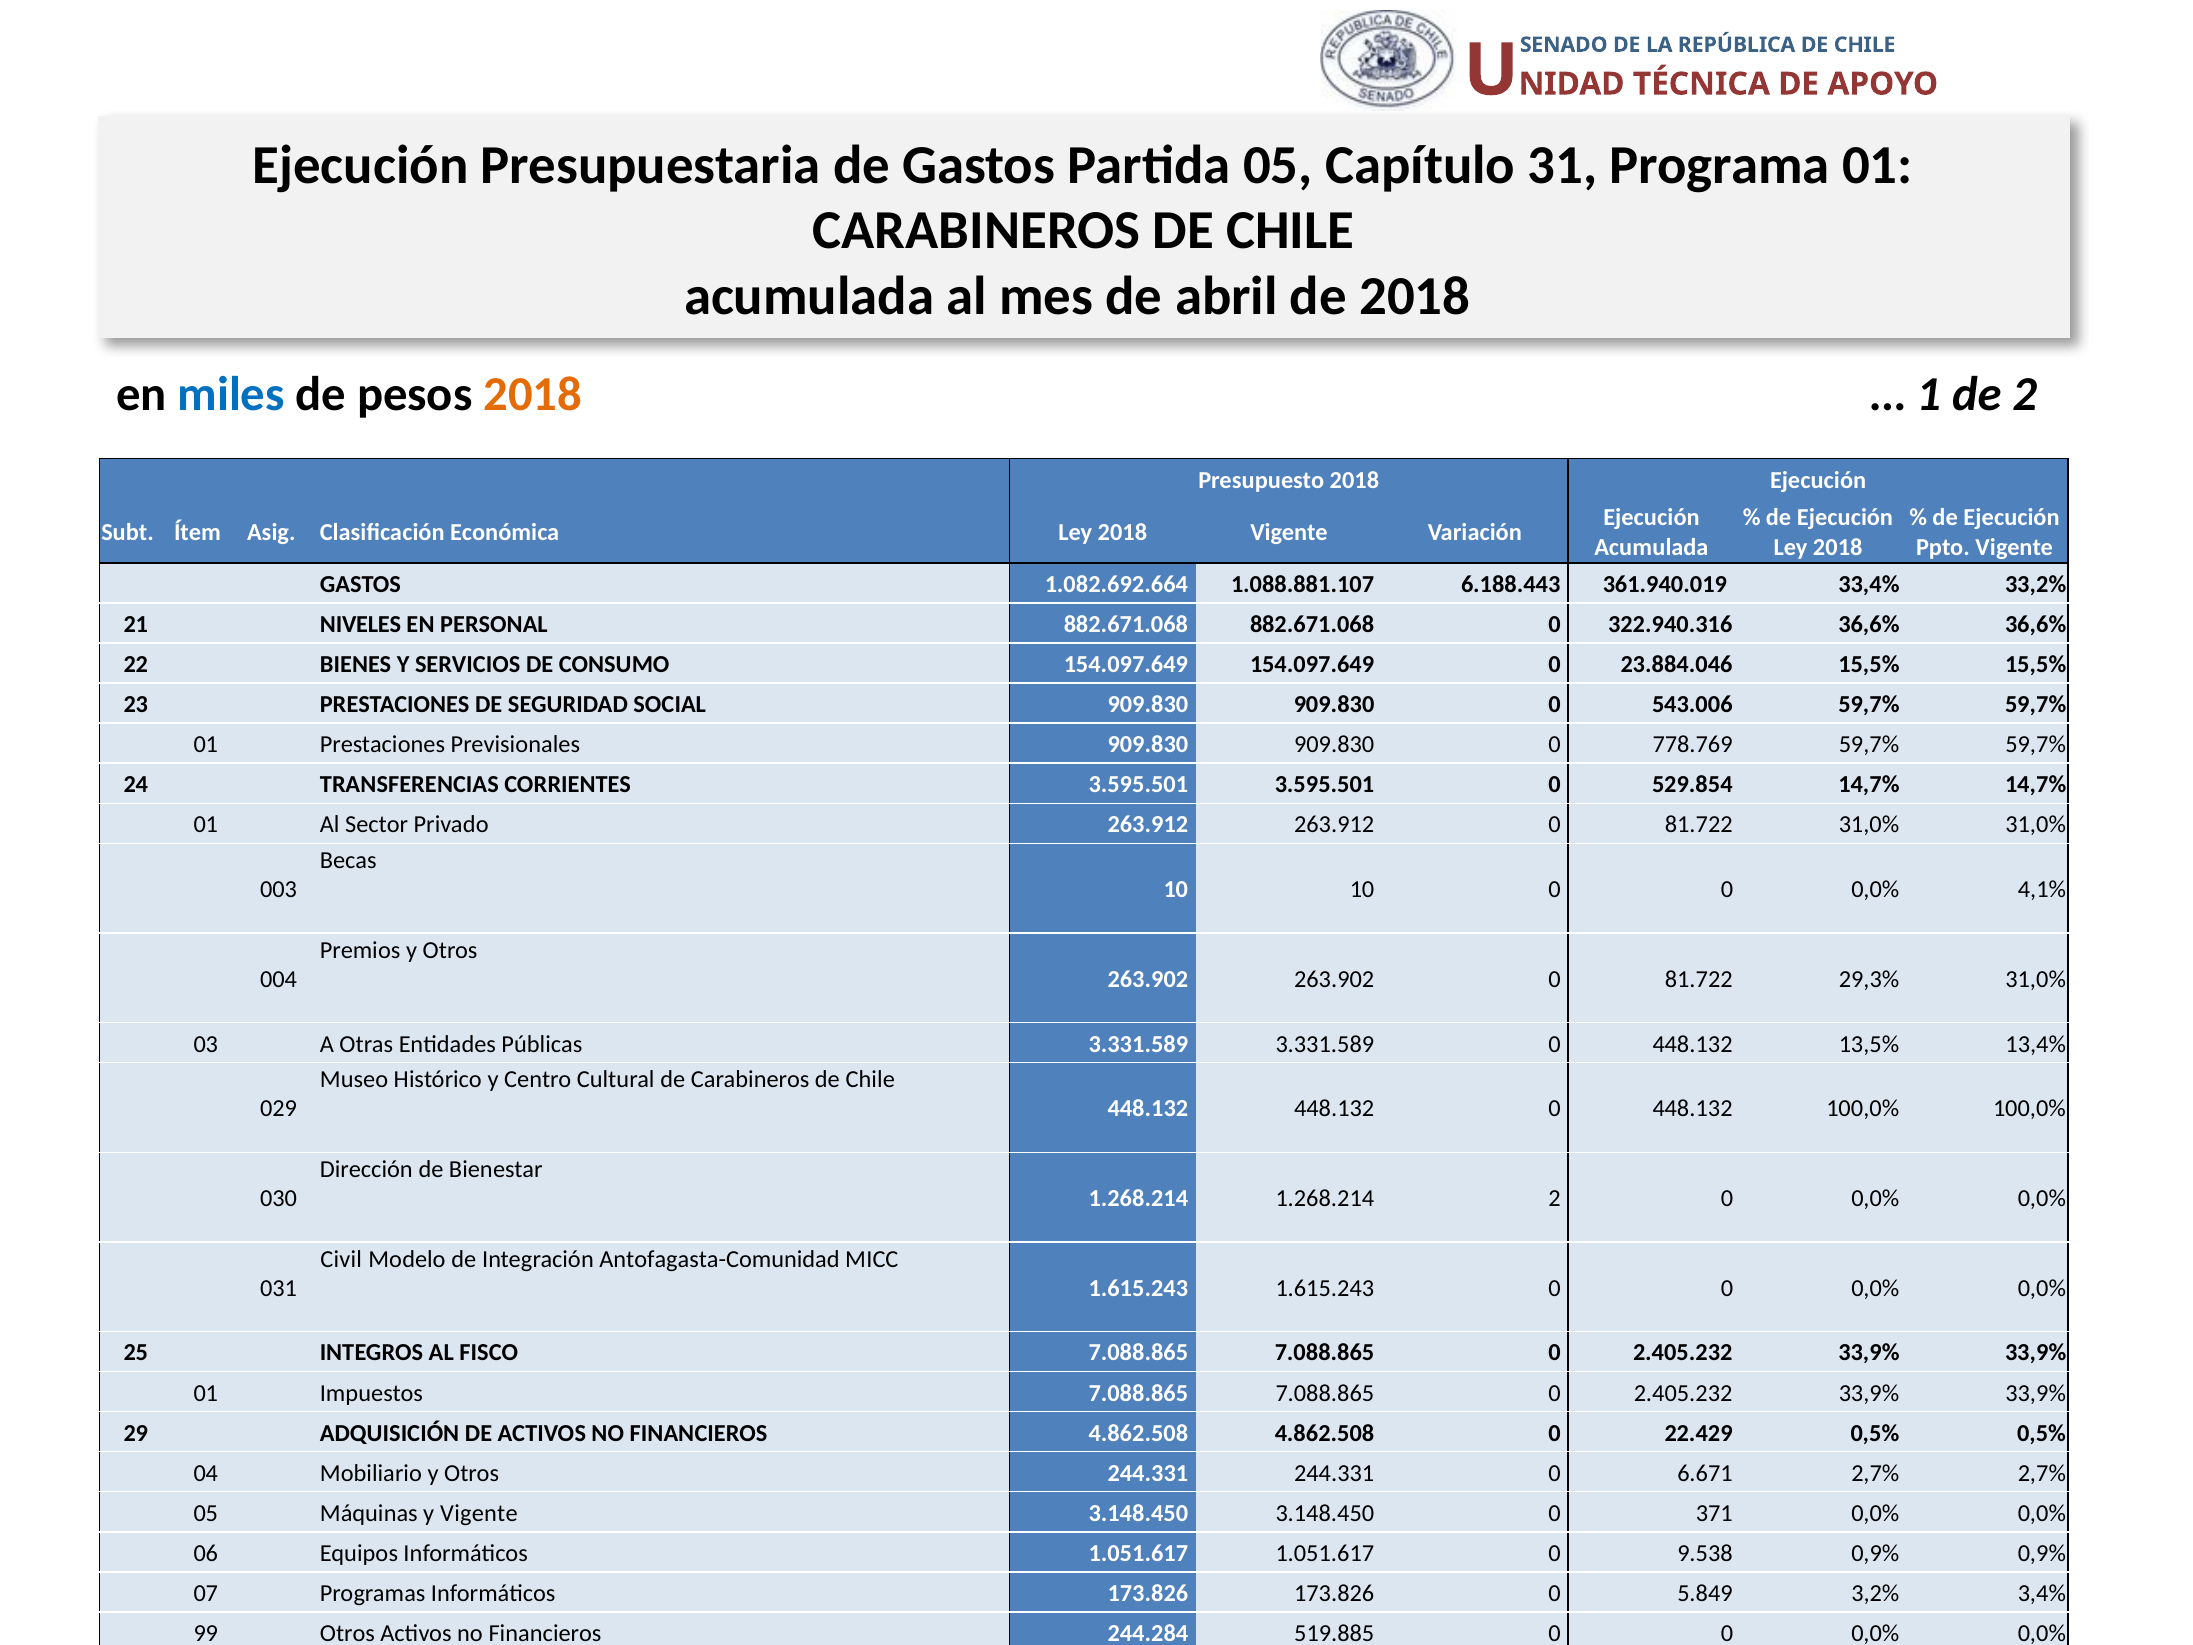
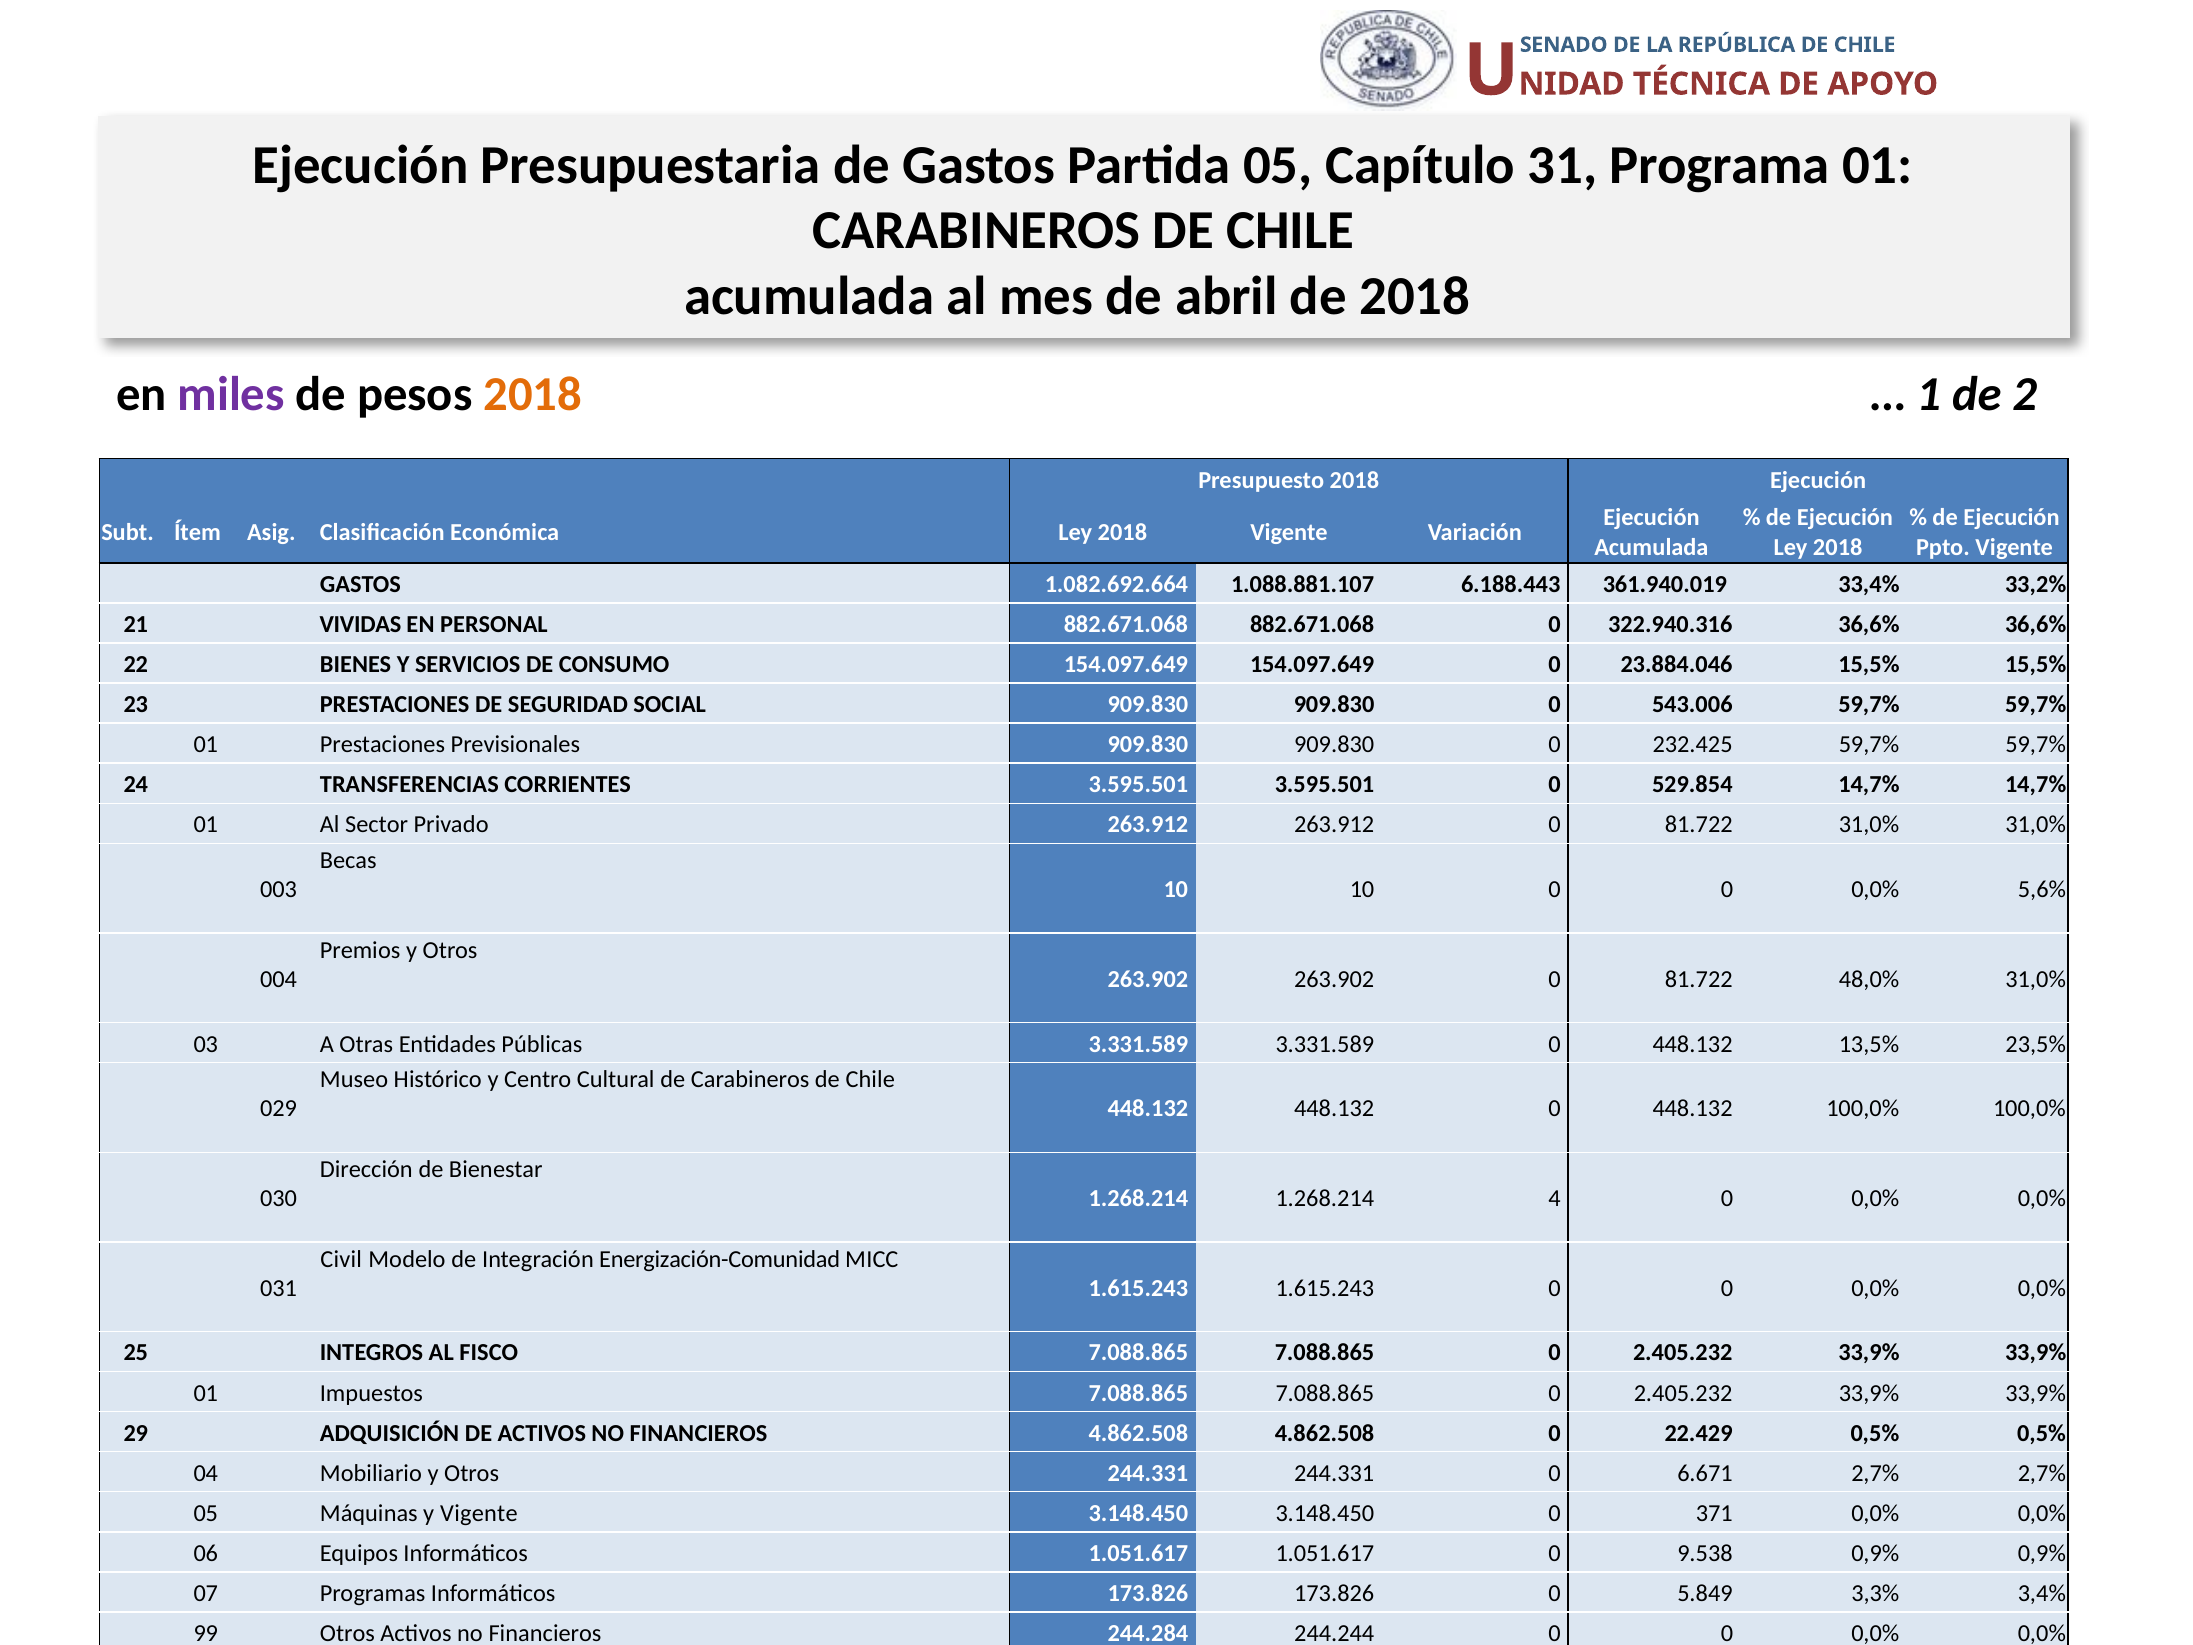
miles colour: blue -> purple
NIVELES: NIVELES -> VIVIDAS
778.769: 778.769 -> 232.425
4,1%: 4,1% -> 5,6%
29,3%: 29,3% -> 48,0%
13,4%: 13,4% -> 23,5%
1.268.214 2: 2 -> 4
Antofagasta-Comunidad: Antofagasta-Comunidad -> Energización-Comunidad
3,2%: 3,2% -> 3,3%
519.885: 519.885 -> 244.244
